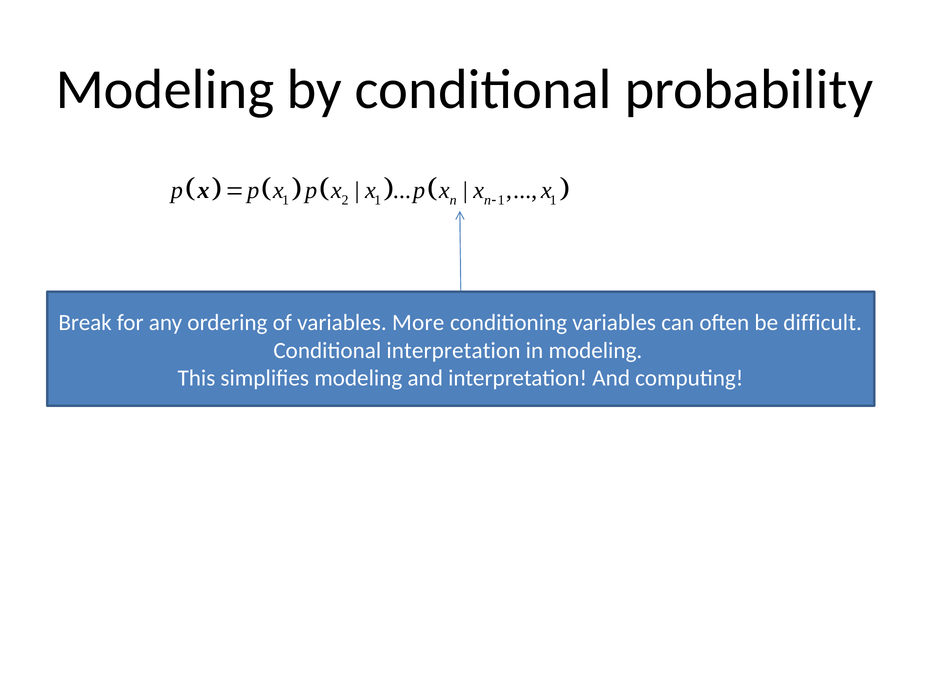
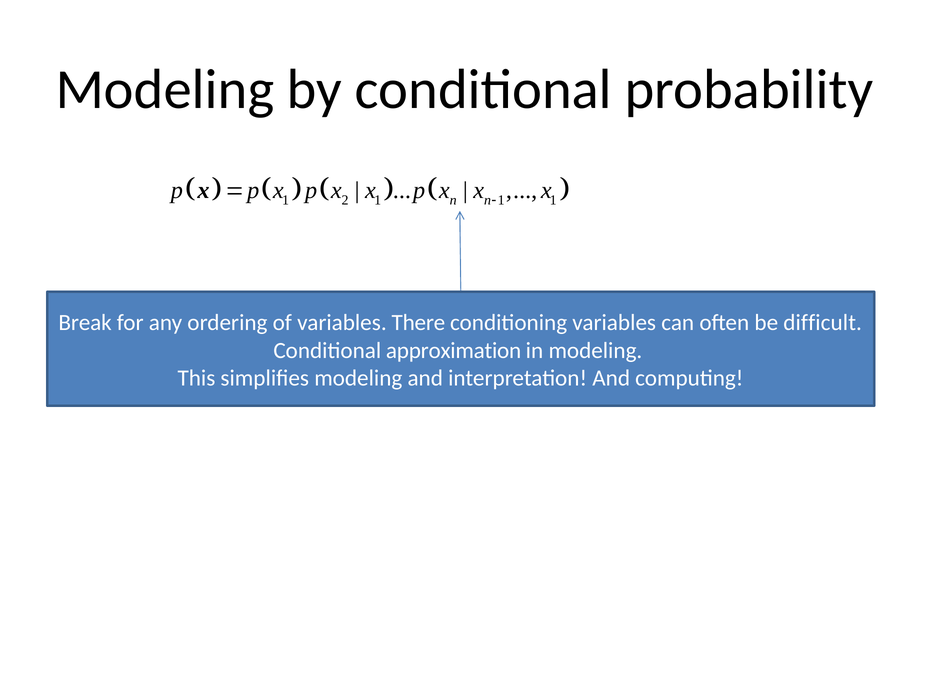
More: More -> There
Conditional interpretation: interpretation -> approximation
